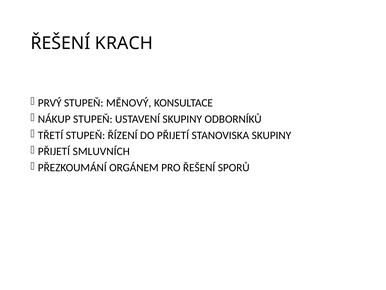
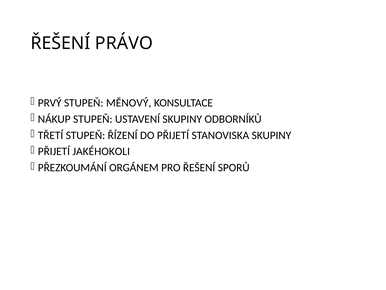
KRACH: KRACH -> PRÁVO
SMLUVNÍCH: SMLUVNÍCH -> JAKÉHOKOLI
